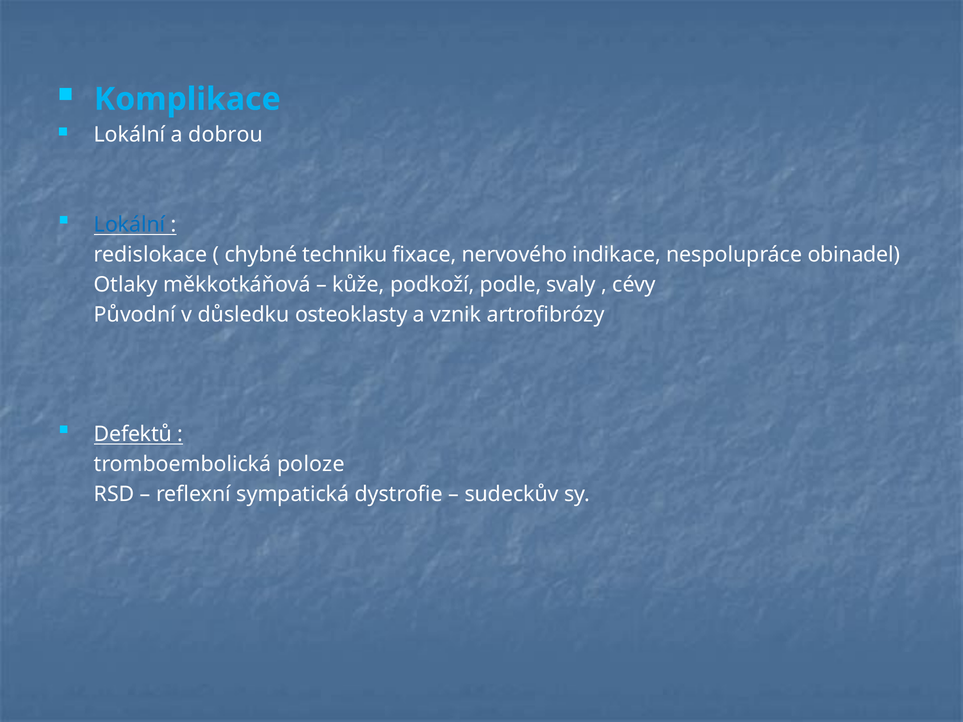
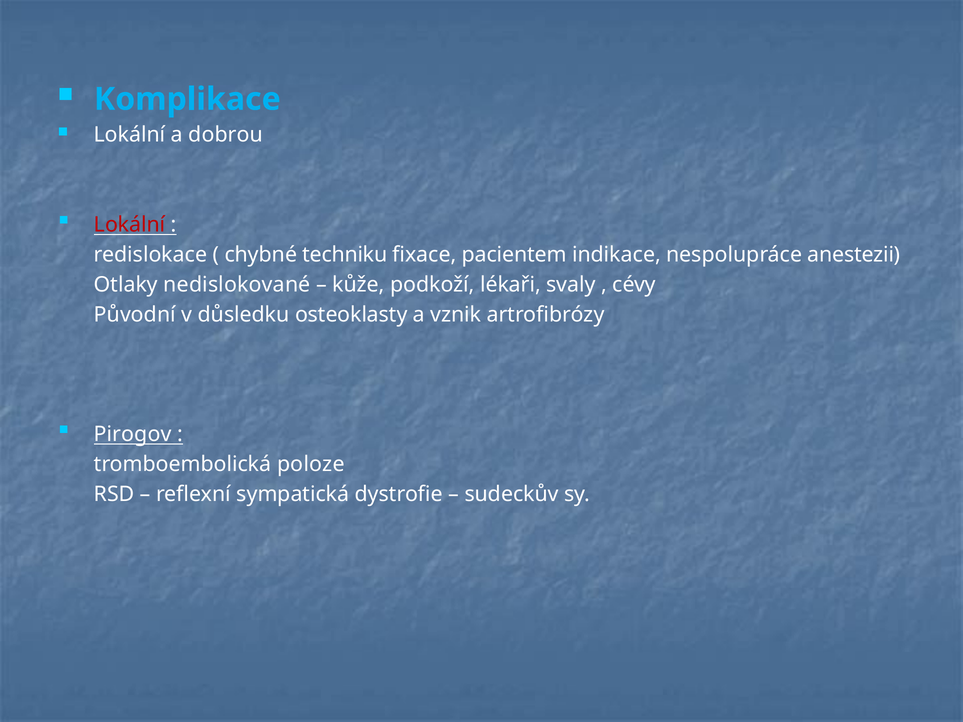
Lokální at (130, 225) colour: blue -> red
nervového: nervového -> pacientem
obinadel: obinadel -> anestezii
měkkotkáňová: měkkotkáňová -> nedislokované
podle: podle -> lékaři
Defektů: Defektů -> Pirogov
